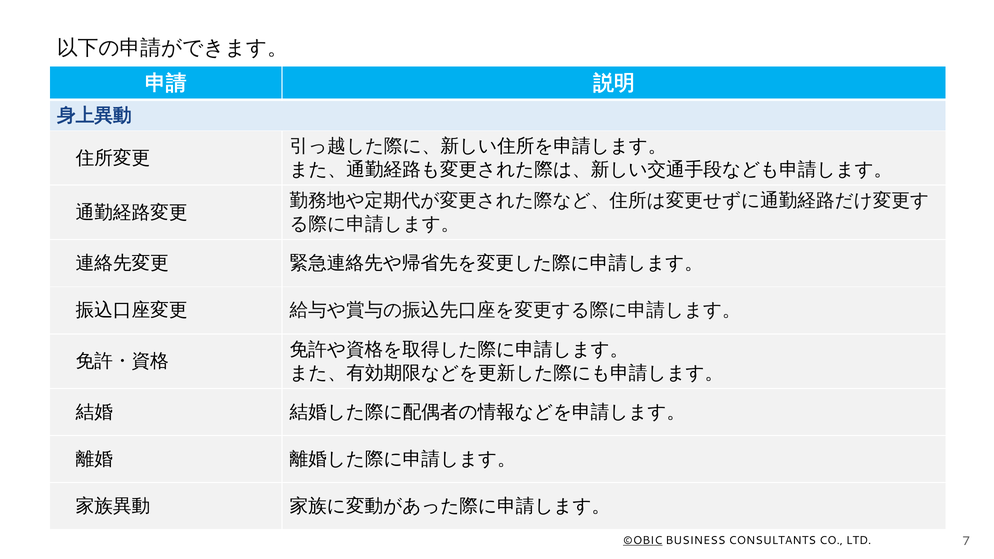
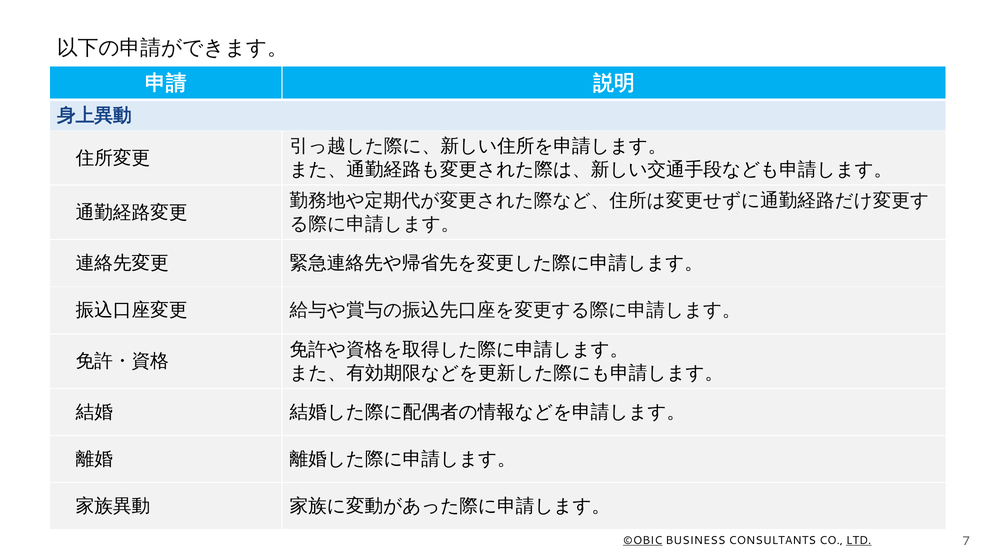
LTD underline: none -> present
